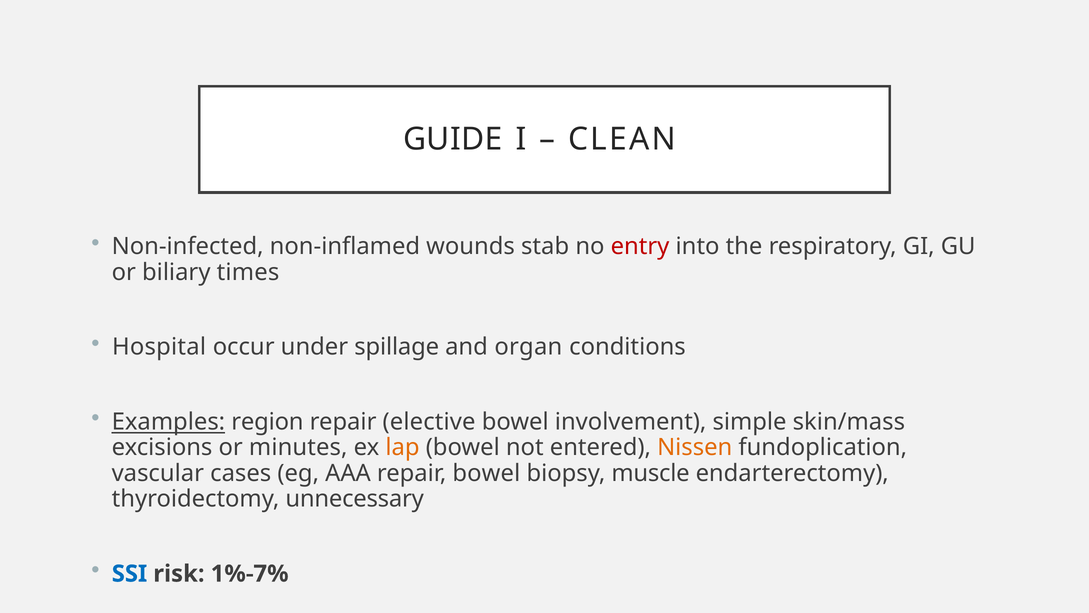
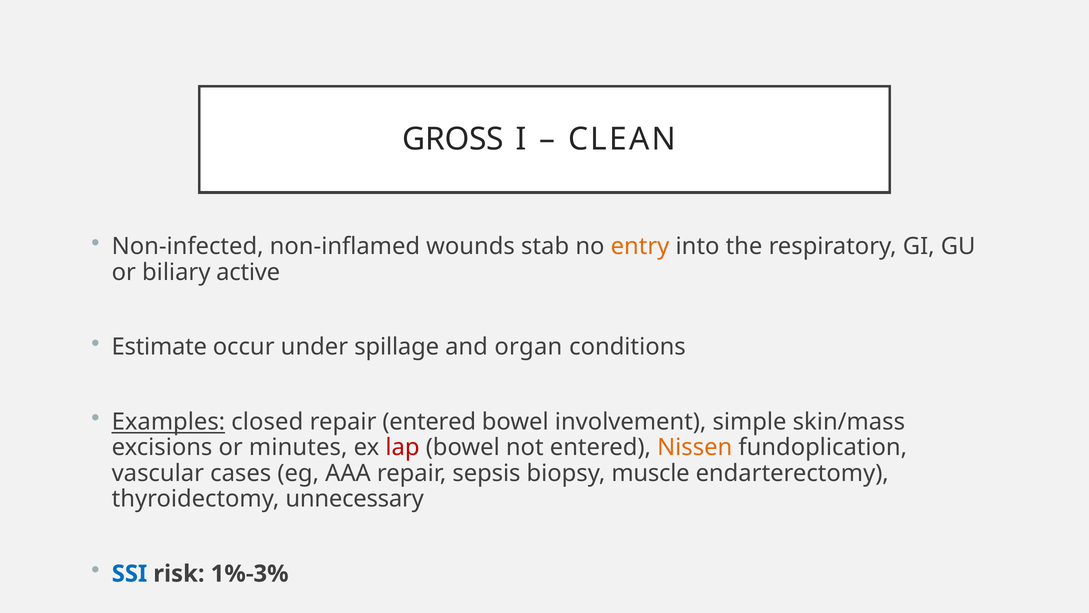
GUIDE: GUIDE -> GROSS
entry colour: red -> orange
times: times -> active
Hospital: Hospital -> Estimate
region: region -> closed
repair elective: elective -> entered
lap colour: orange -> red
repair bowel: bowel -> sepsis
1%-7%: 1%-7% -> 1%-3%
